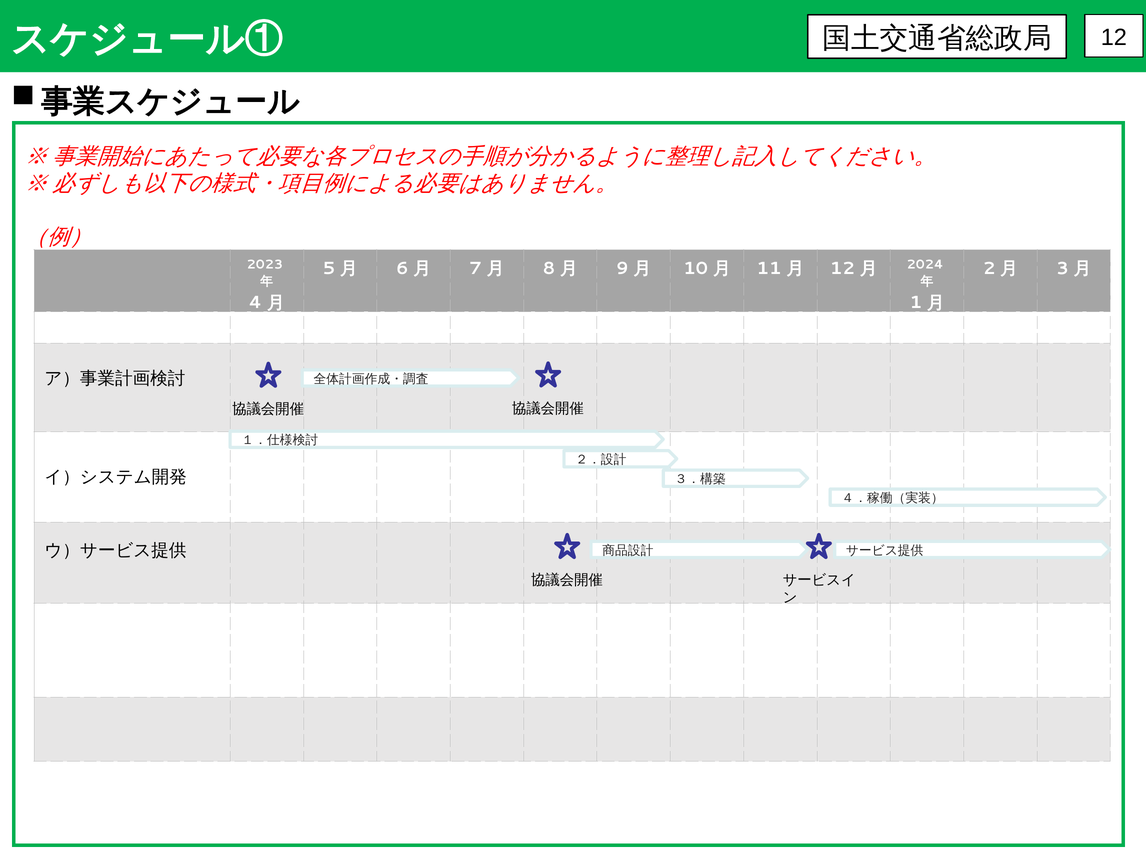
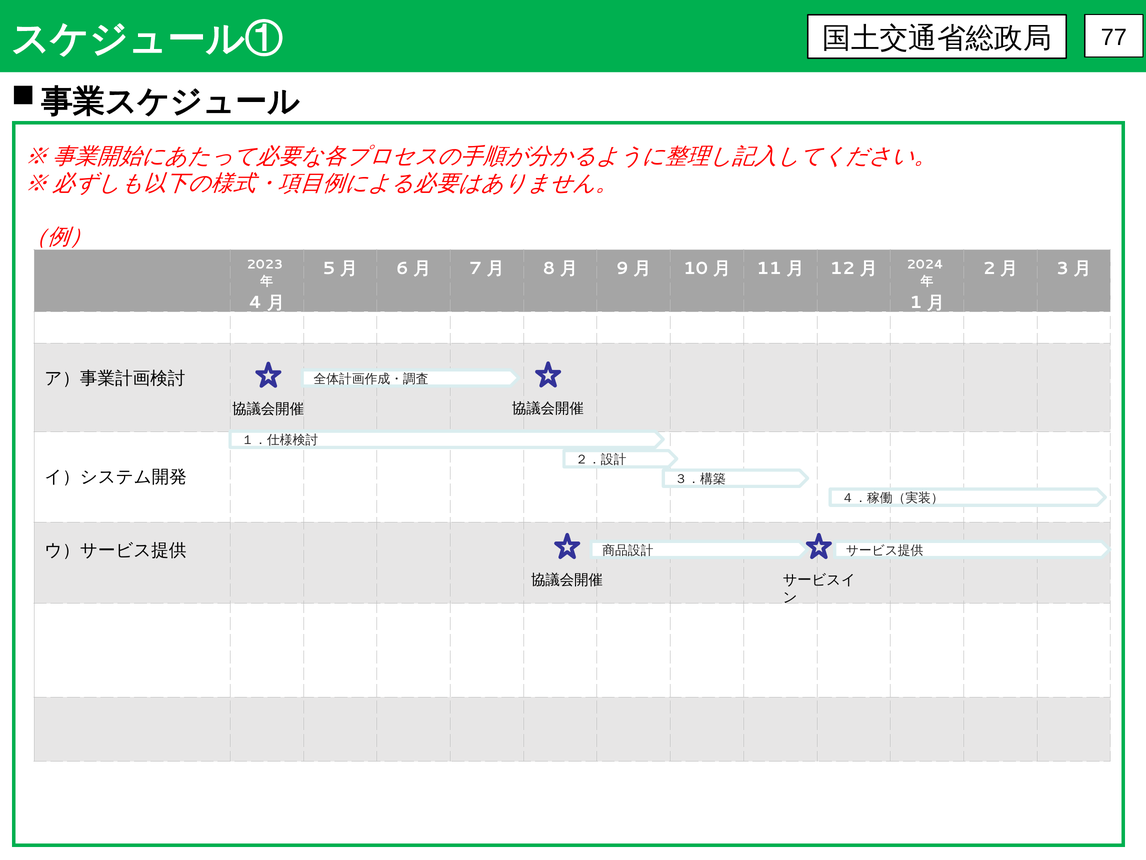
12 at (1114, 37): 12 -> 77
